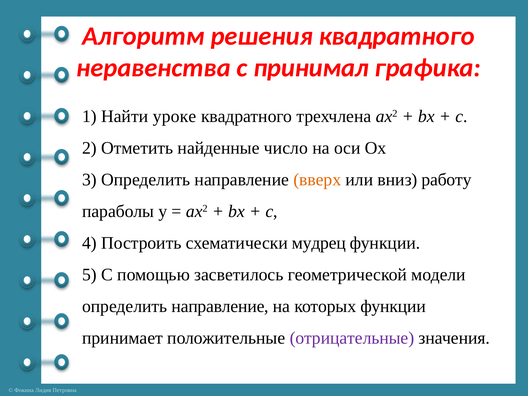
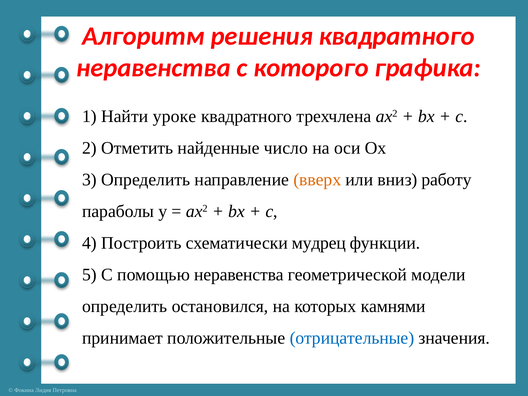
принимал: принимал -> которого
помощью засветилось: засветилось -> неравенства
направление at (220, 306): направление -> остановился
которых функции: функции -> камнями
отрицательные colour: purple -> blue
